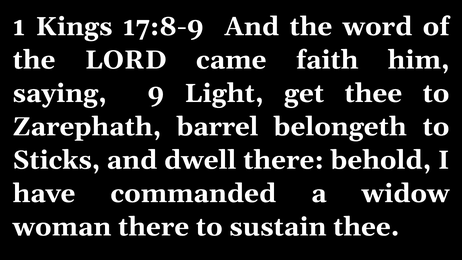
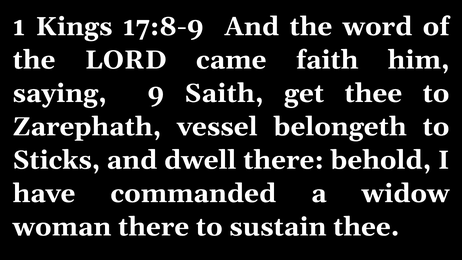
Light: Light -> Saith
barrel: barrel -> vessel
